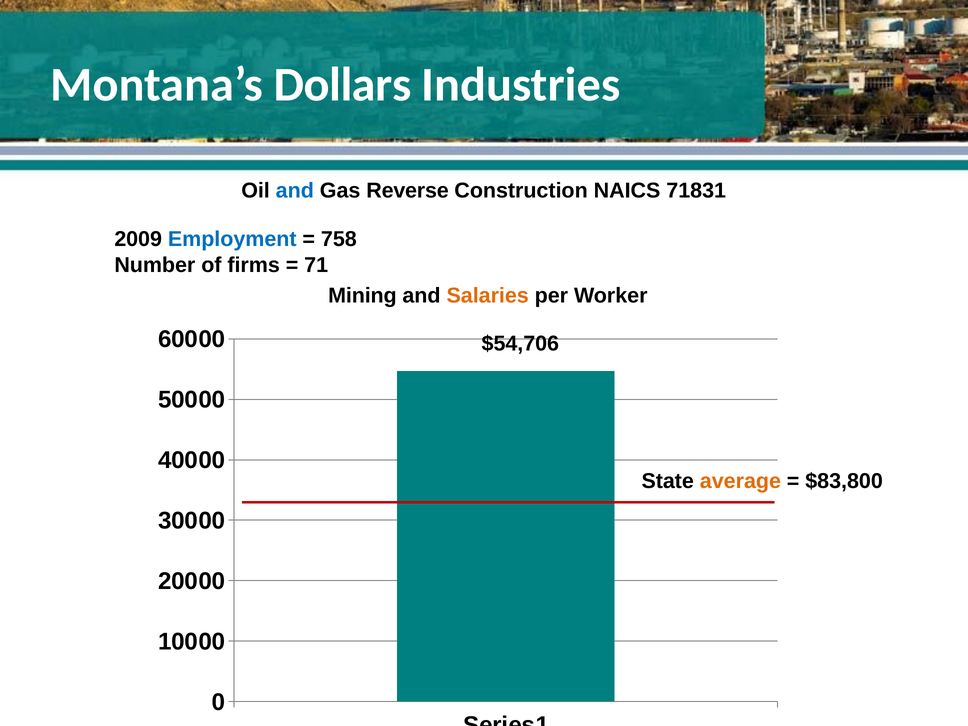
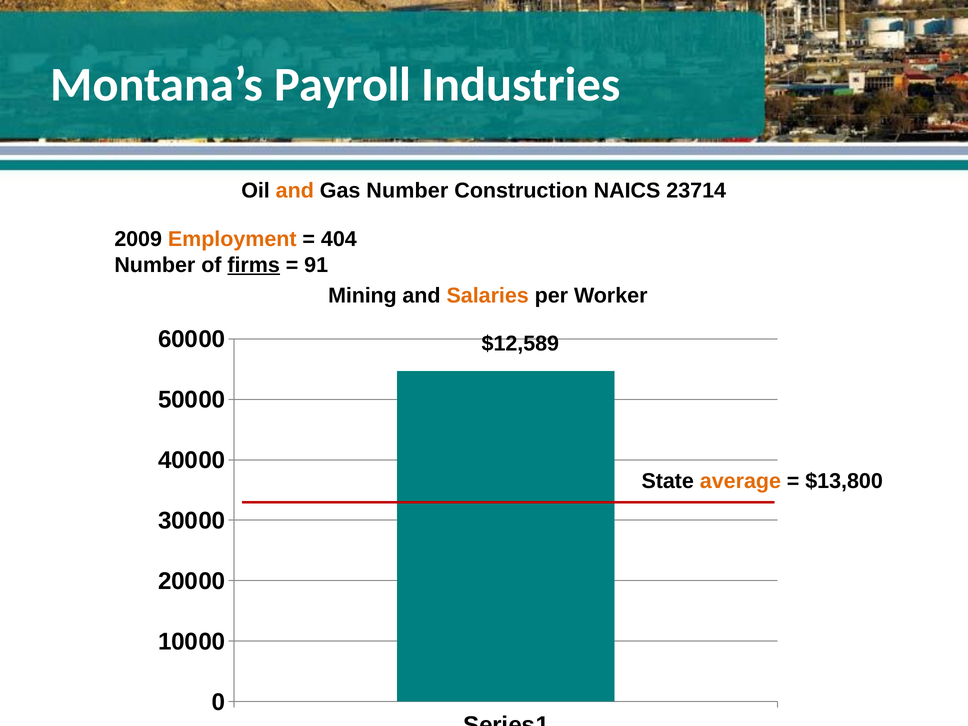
Dollars: Dollars -> Payroll
and at (295, 191) colour: blue -> orange
Gas Reverse: Reverse -> Number
71831: 71831 -> 23714
Employment colour: blue -> orange
758: 758 -> 404
firms underline: none -> present
71: 71 -> 91
$54,706: $54,706 -> $12,589
$83,800: $83,800 -> $13,800
